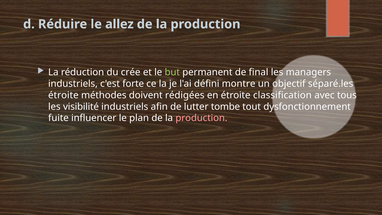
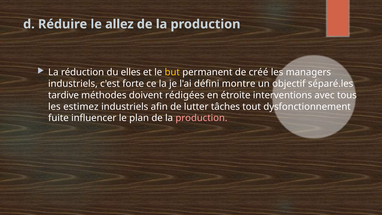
crée: crée -> elles
but colour: light green -> yellow
final: final -> créé
étroite at (63, 95): étroite -> tardive
classification: classification -> interventions
visibilité: visibilité -> estimez
tombe: tombe -> tâches
